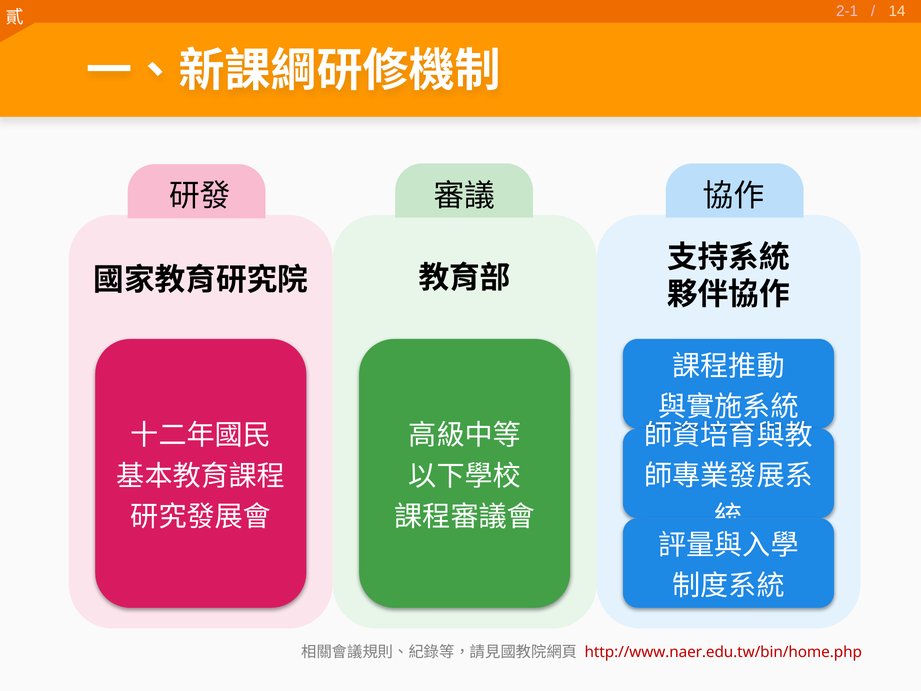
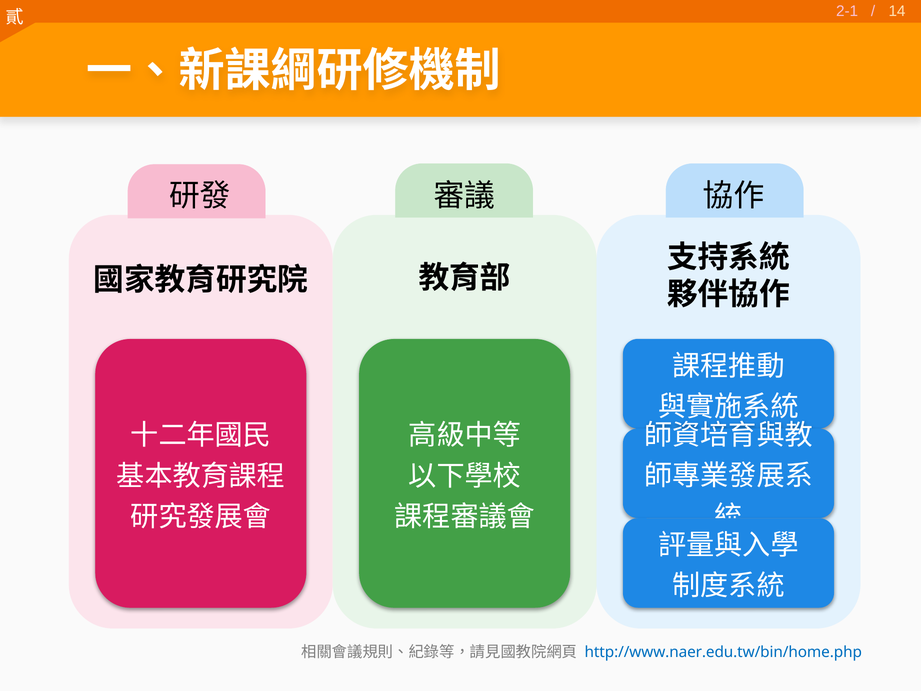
http://www.naer.edu.tw/bin/home.php colour: red -> blue
